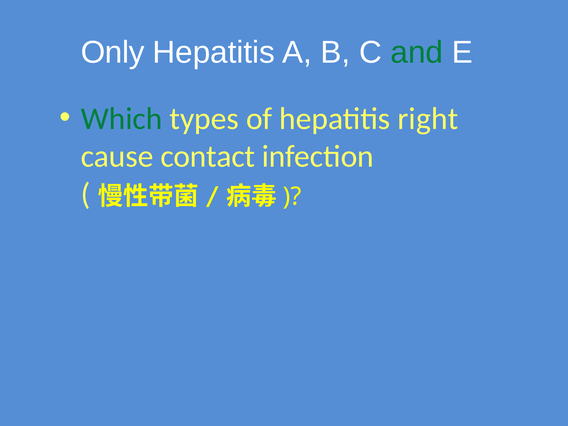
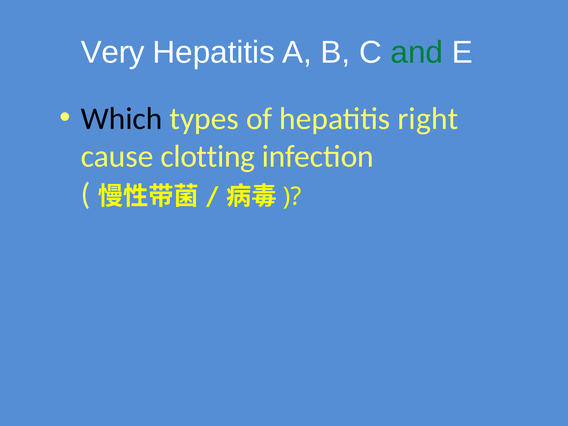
Only: Only -> Very
Which colour: green -> black
contact: contact -> clotting
